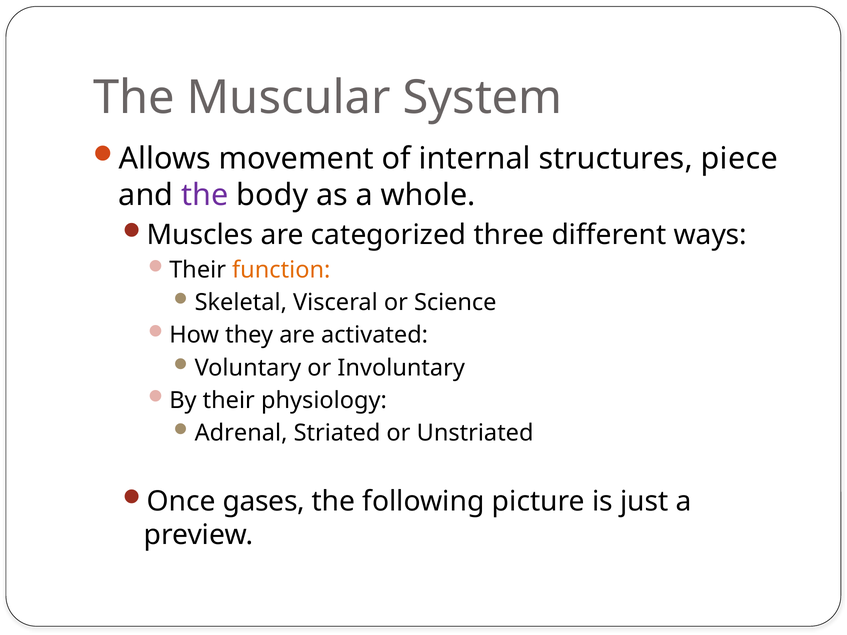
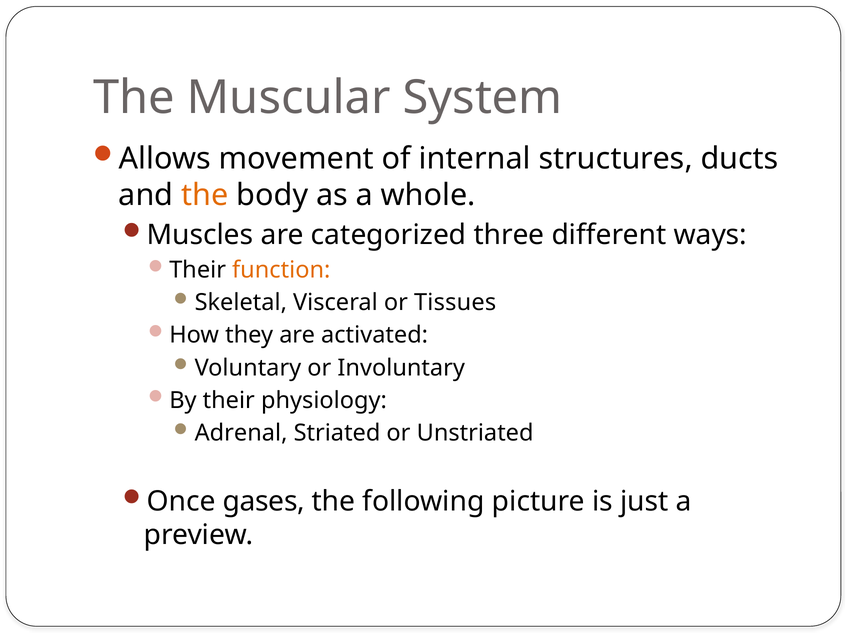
piece: piece -> ducts
the at (205, 195) colour: purple -> orange
Science: Science -> Tissues
